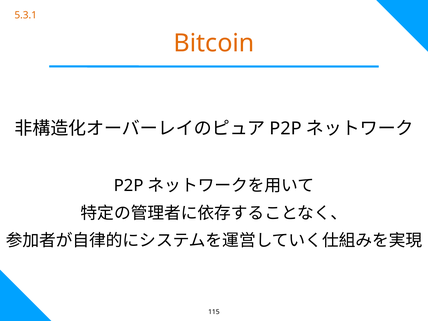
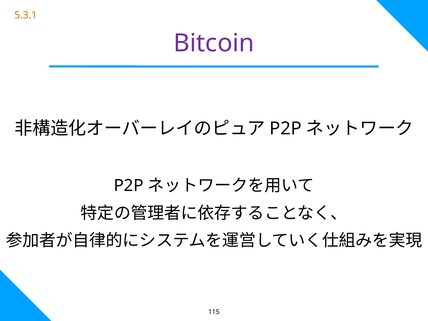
Bitcoin colour: orange -> purple
